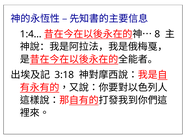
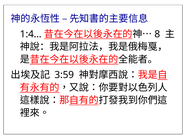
3:18: 3:18 -> 3:59
